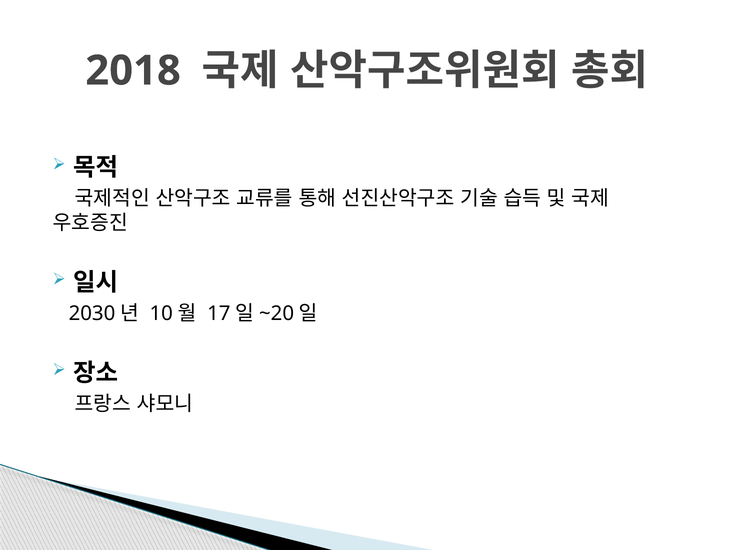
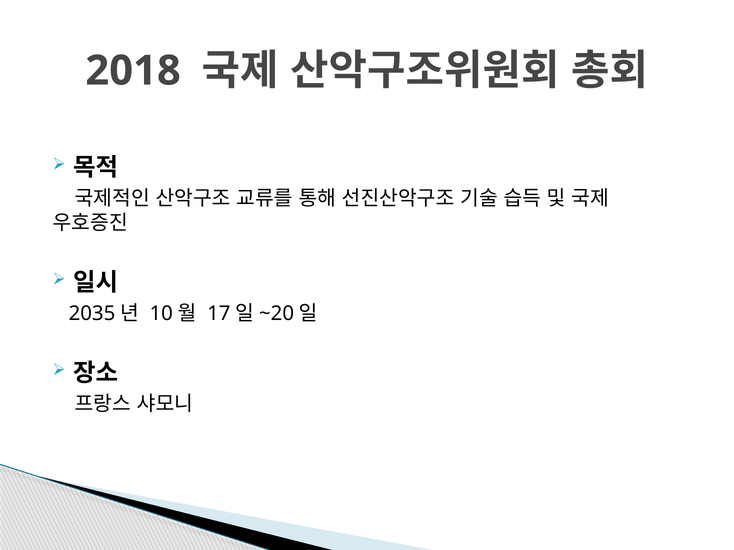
2030: 2030 -> 2035
